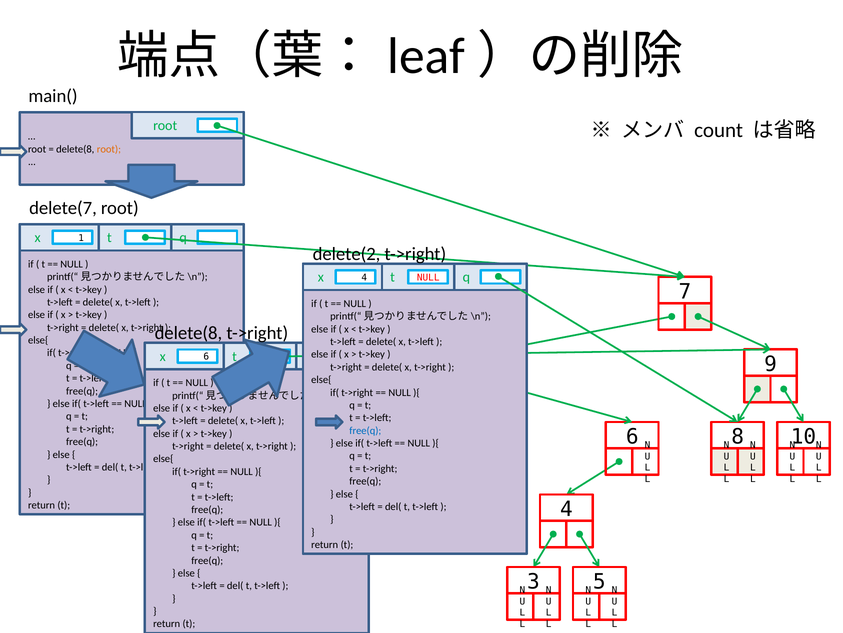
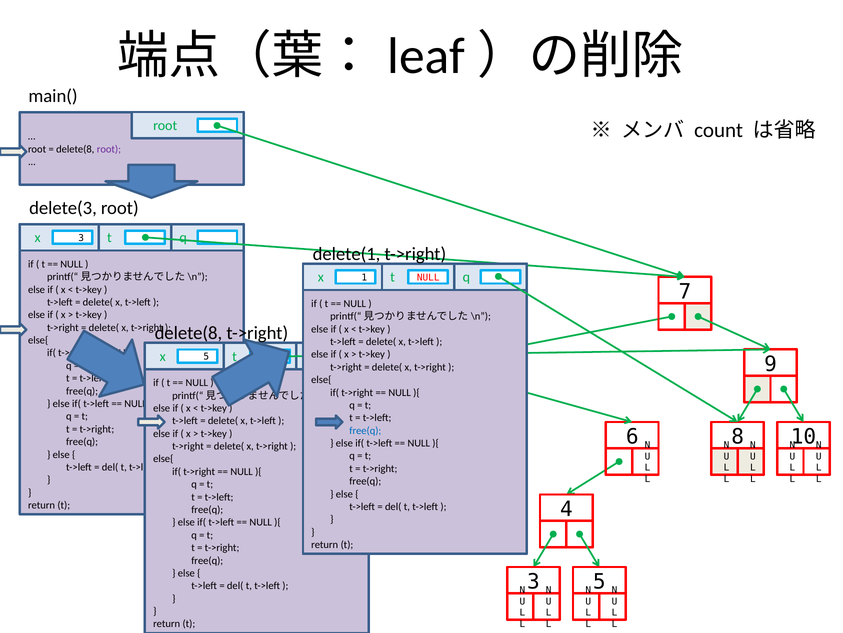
root at (109, 149) colour: orange -> purple
delete(7: delete(7 -> delete(3
x 1: 1 -> 3
delete(2: delete(2 -> delete(1
x 4: 4 -> 1
x 6: 6 -> 5
